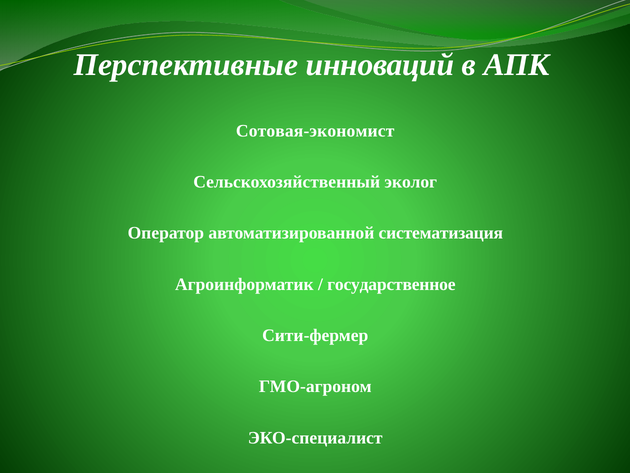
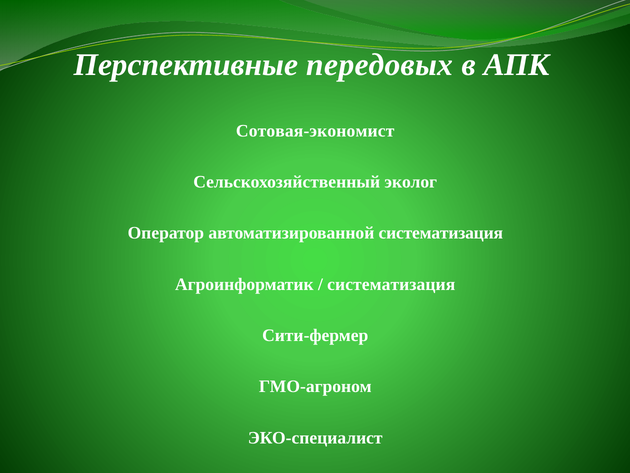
инноваций: инноваций -> передовых
государственное at (391, 284): государственное -> систематизация
